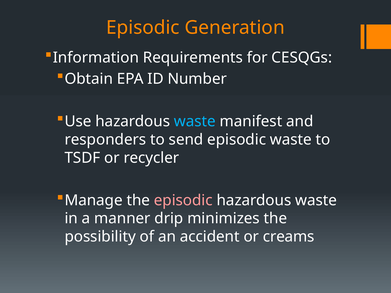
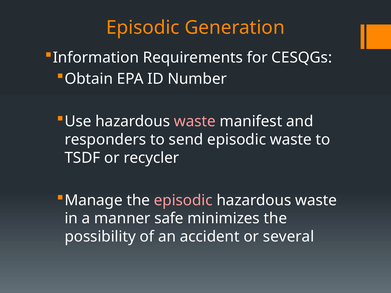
waste at (195, 122) colour: light blue -> pink
drip: drip -> safe
creams: creams -> several
